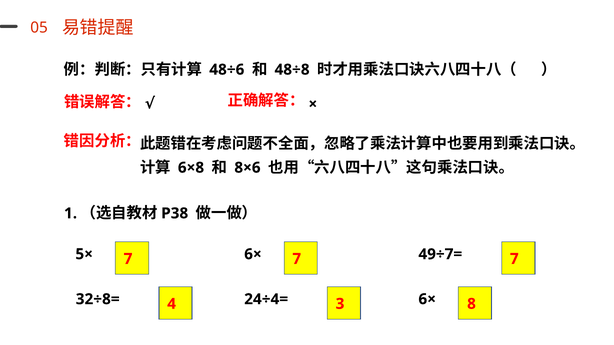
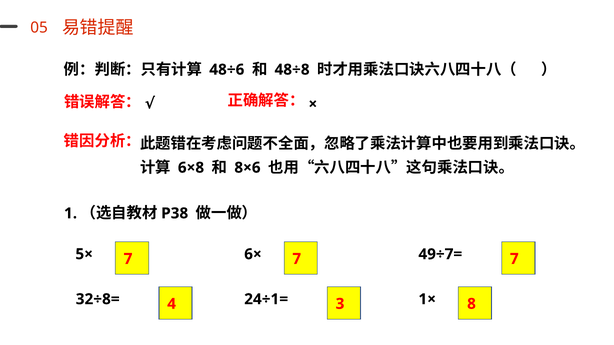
24÷4=: 24÷4= -> 24÷1=
6× at (427, 299): 6× -> 1×
